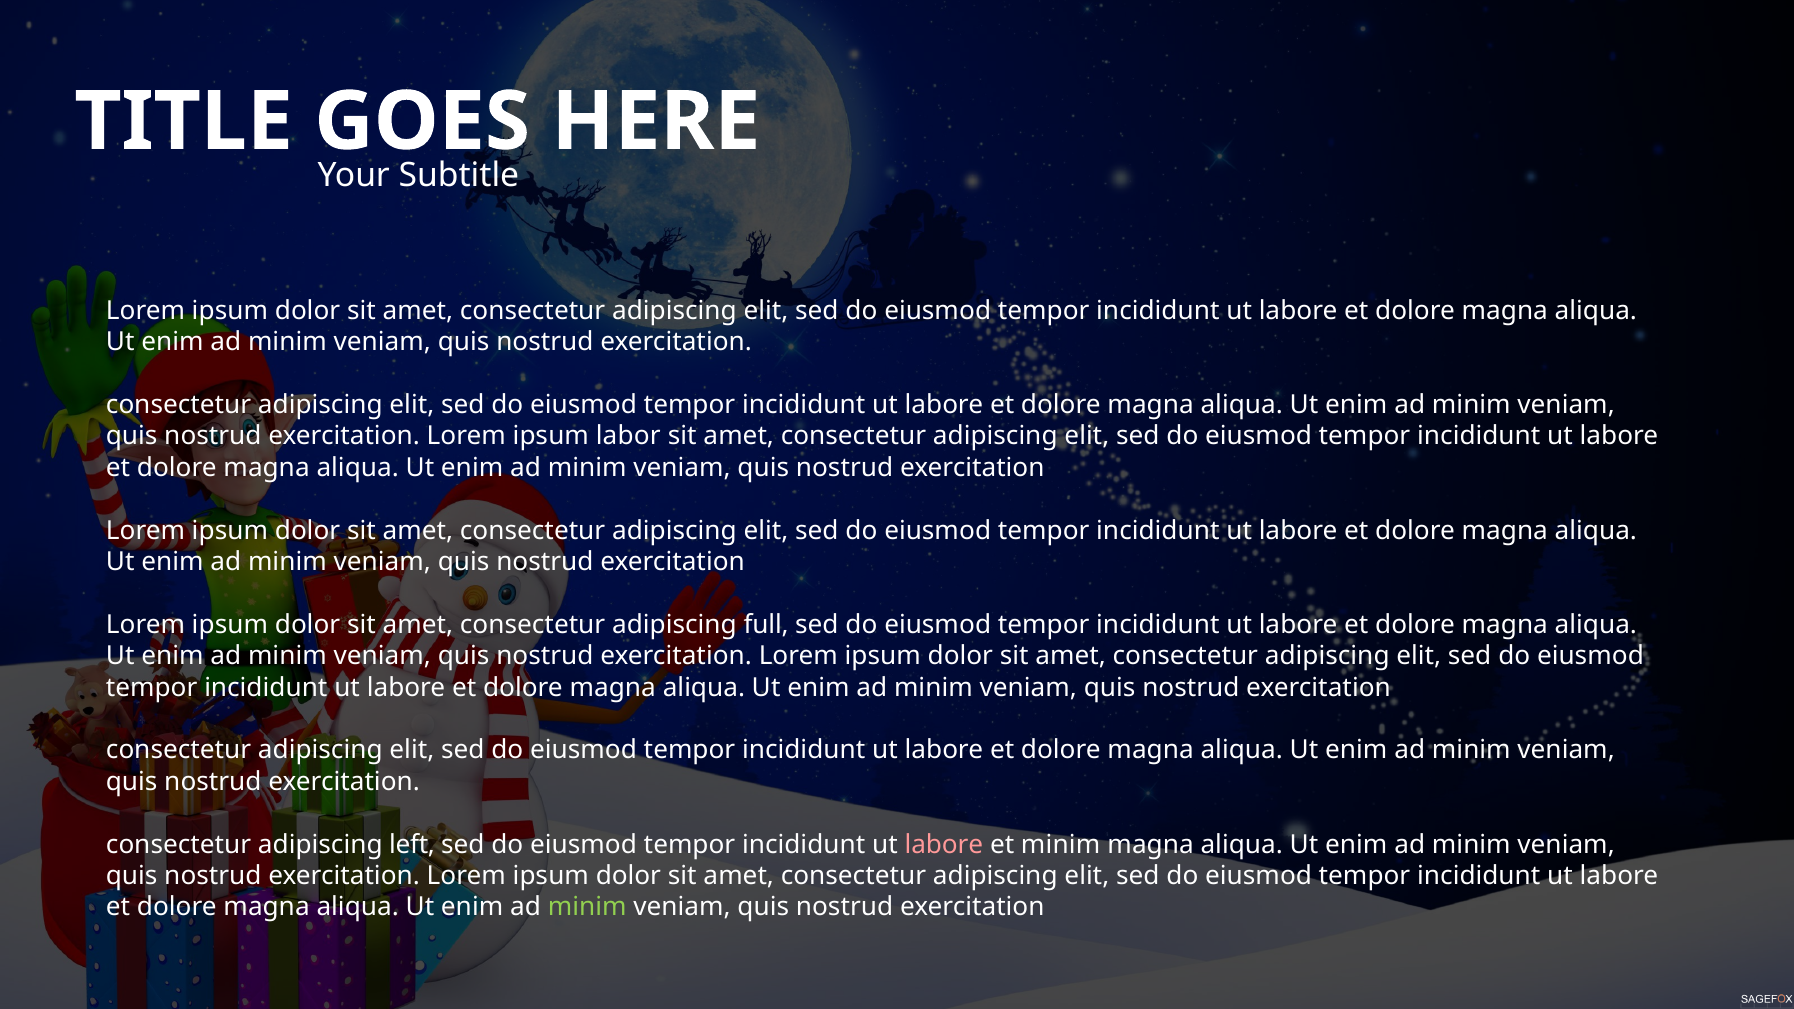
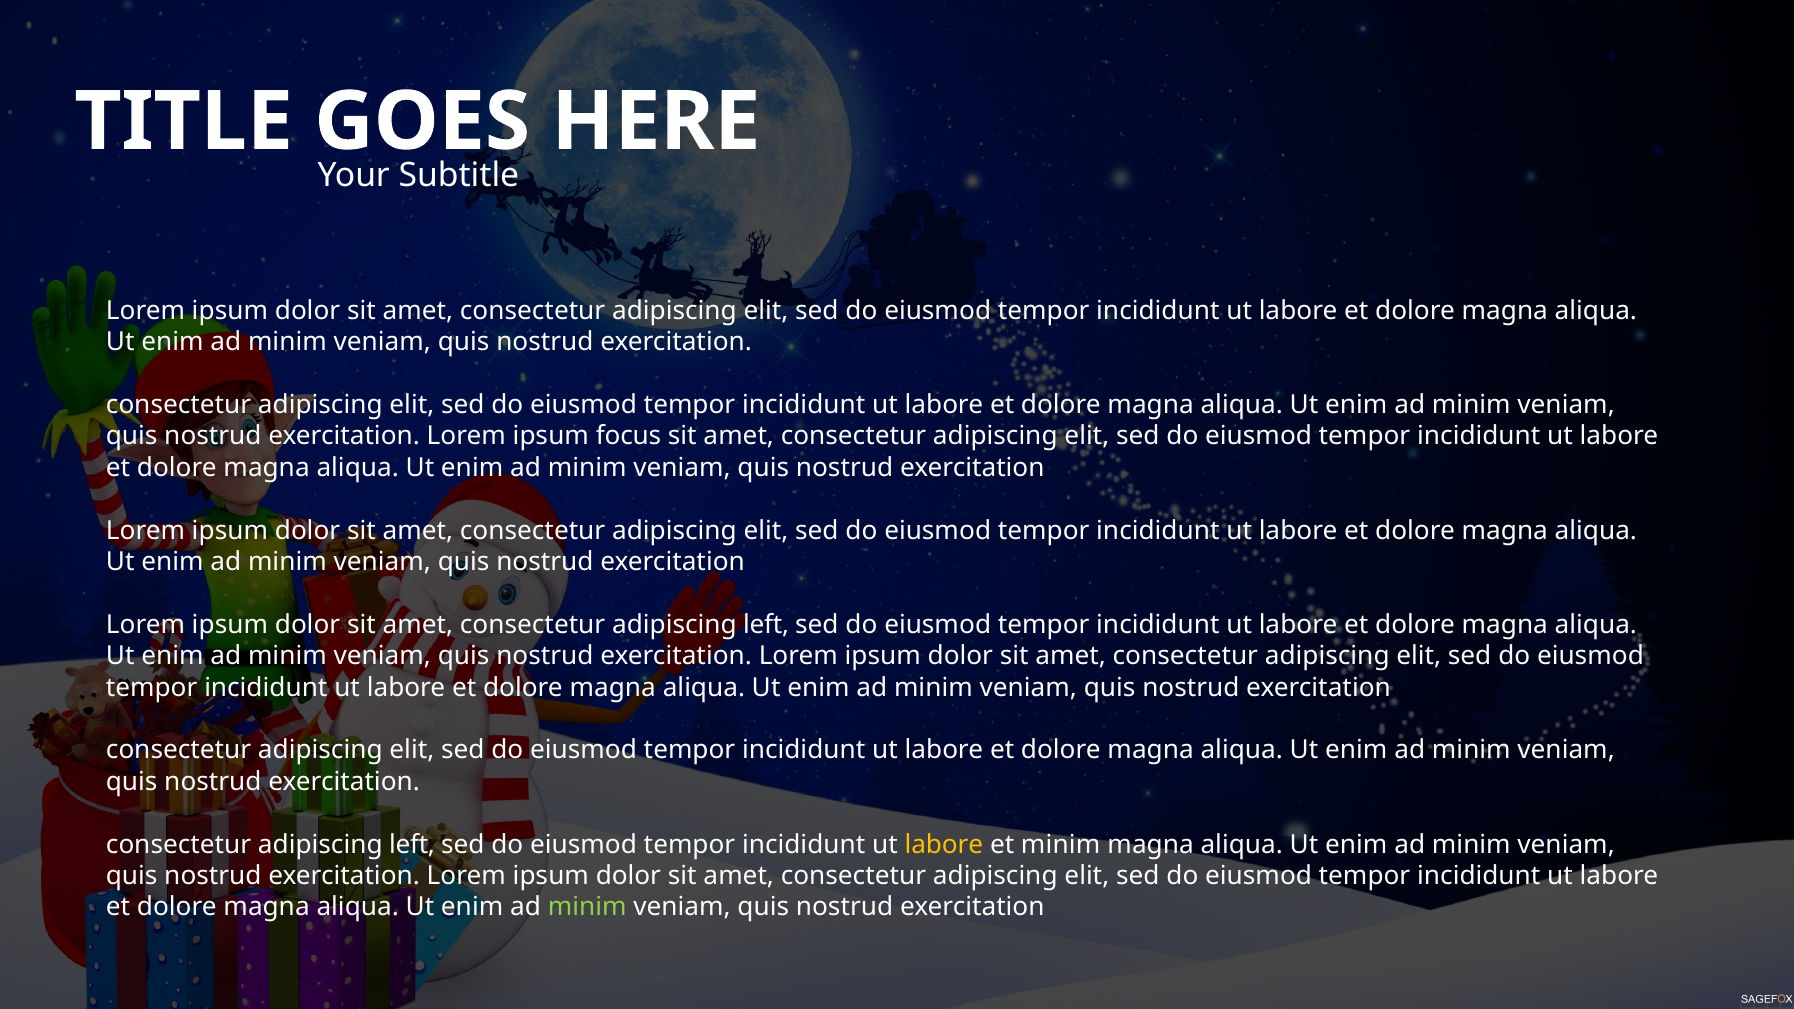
labor: labor -> focus
amet consectetur adipiscing full: full -> left
labore at (944, 845) colour: pink -> yellow
